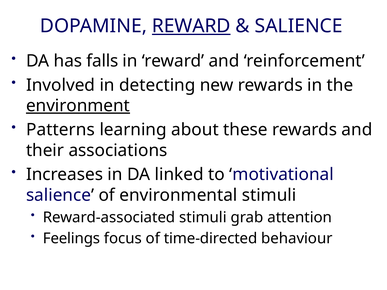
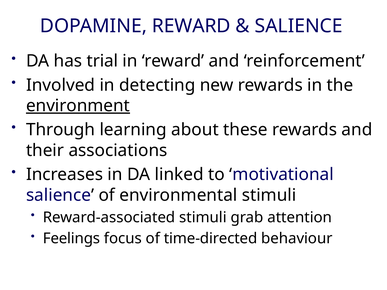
REWARD at (191, 26) underline: present -> none
falls: falls -> trial
Patterns: Patterns -> Through
